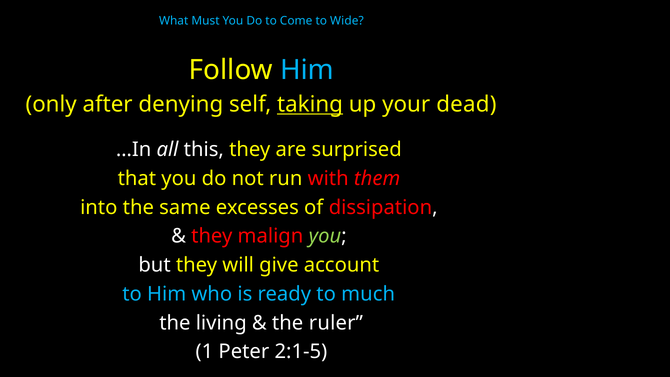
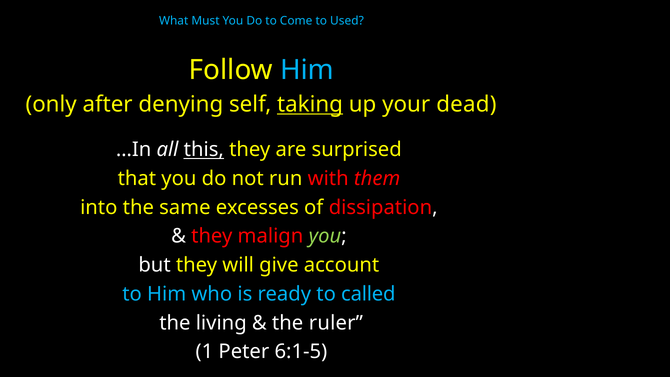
Wide: Wide -> Used
this underline: none -> present
much: much -> called
2:1-5: 2:1-5 -> 6:1-5
